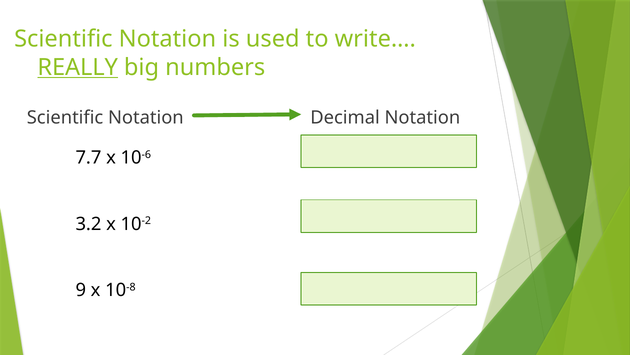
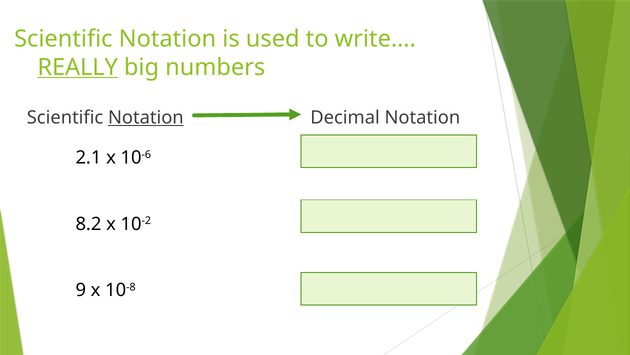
Notation at (146, 117) underline: none -> present
7.7: 7.7 -> 2.1
3.2: 3.2 -> 8.2
